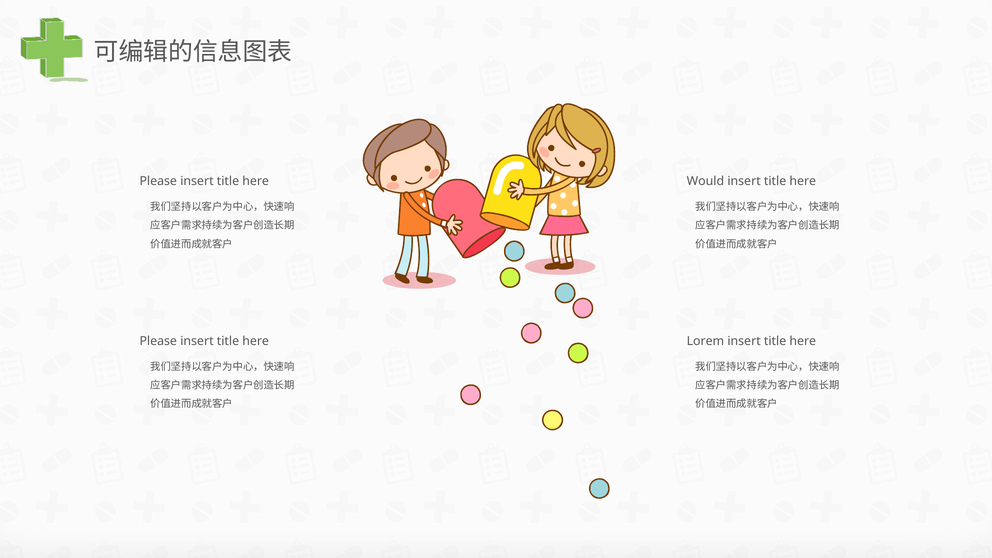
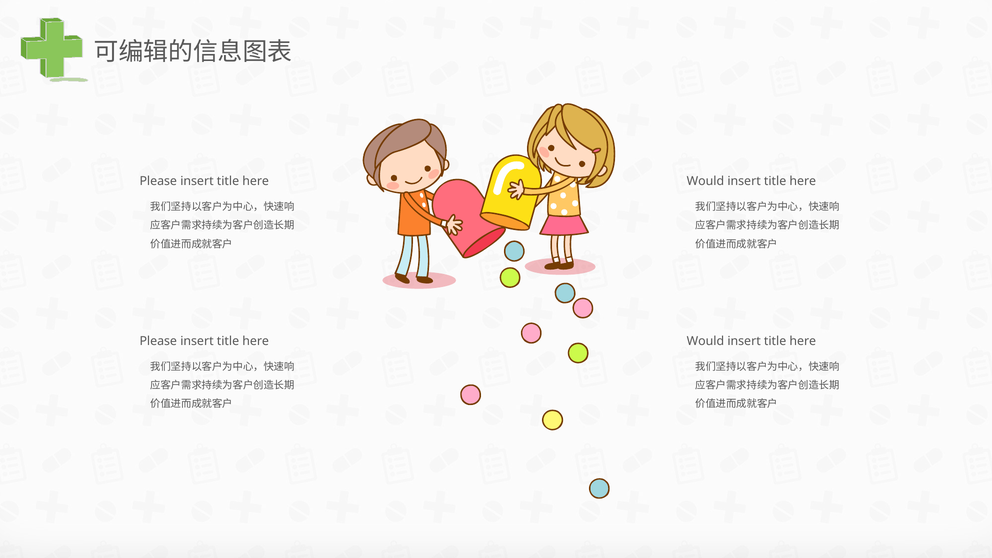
Lorem at (705, 341): Lorem -> Would
